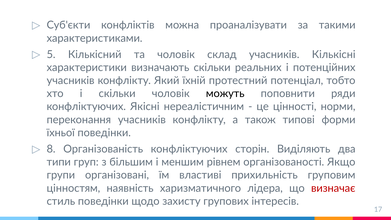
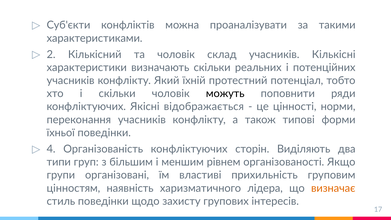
5: 5 -> 2
нереалістичним: нереалістичним -> відображається
8: 8 -> 4
визначає colour: red -> orange
